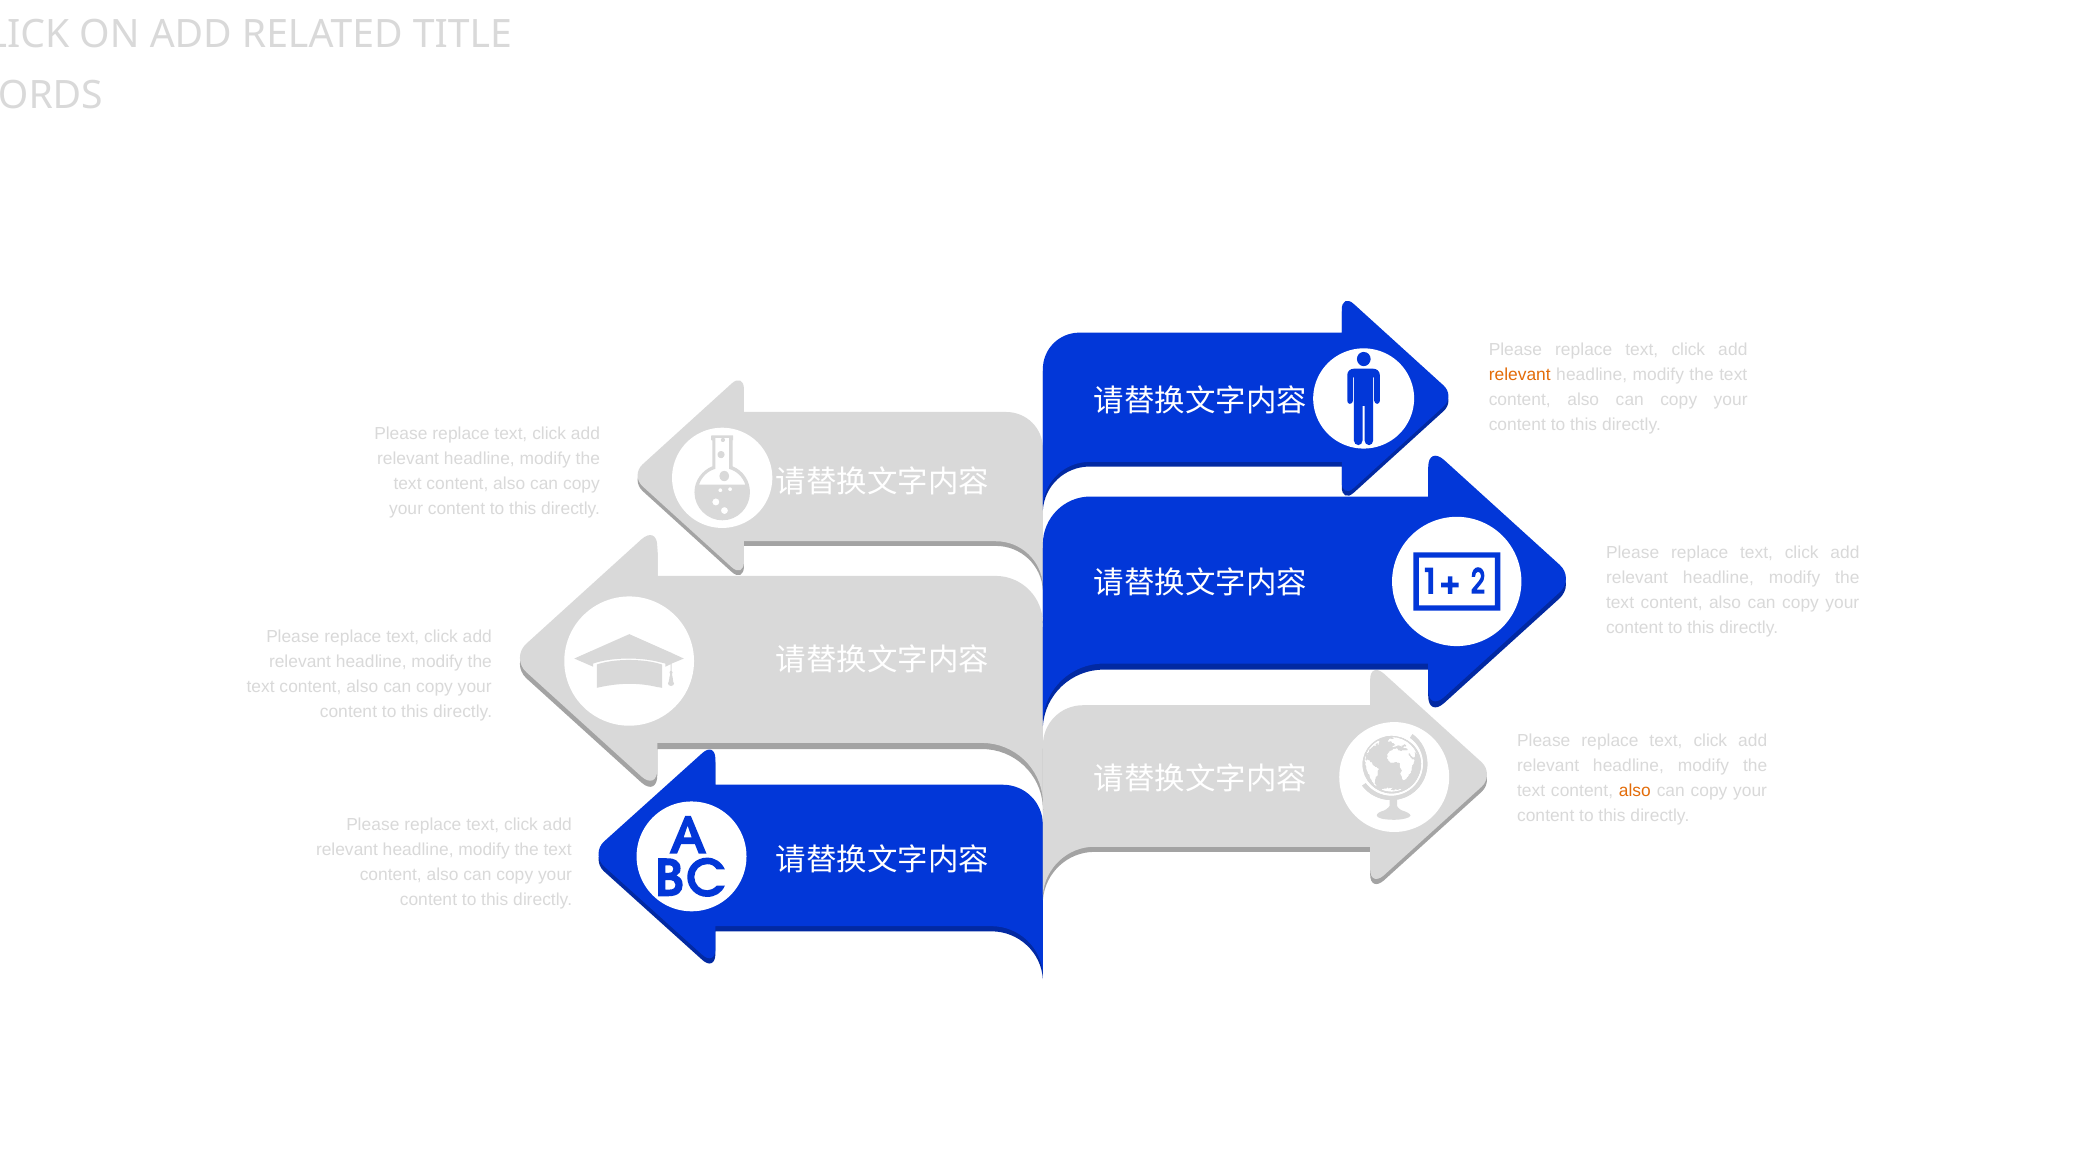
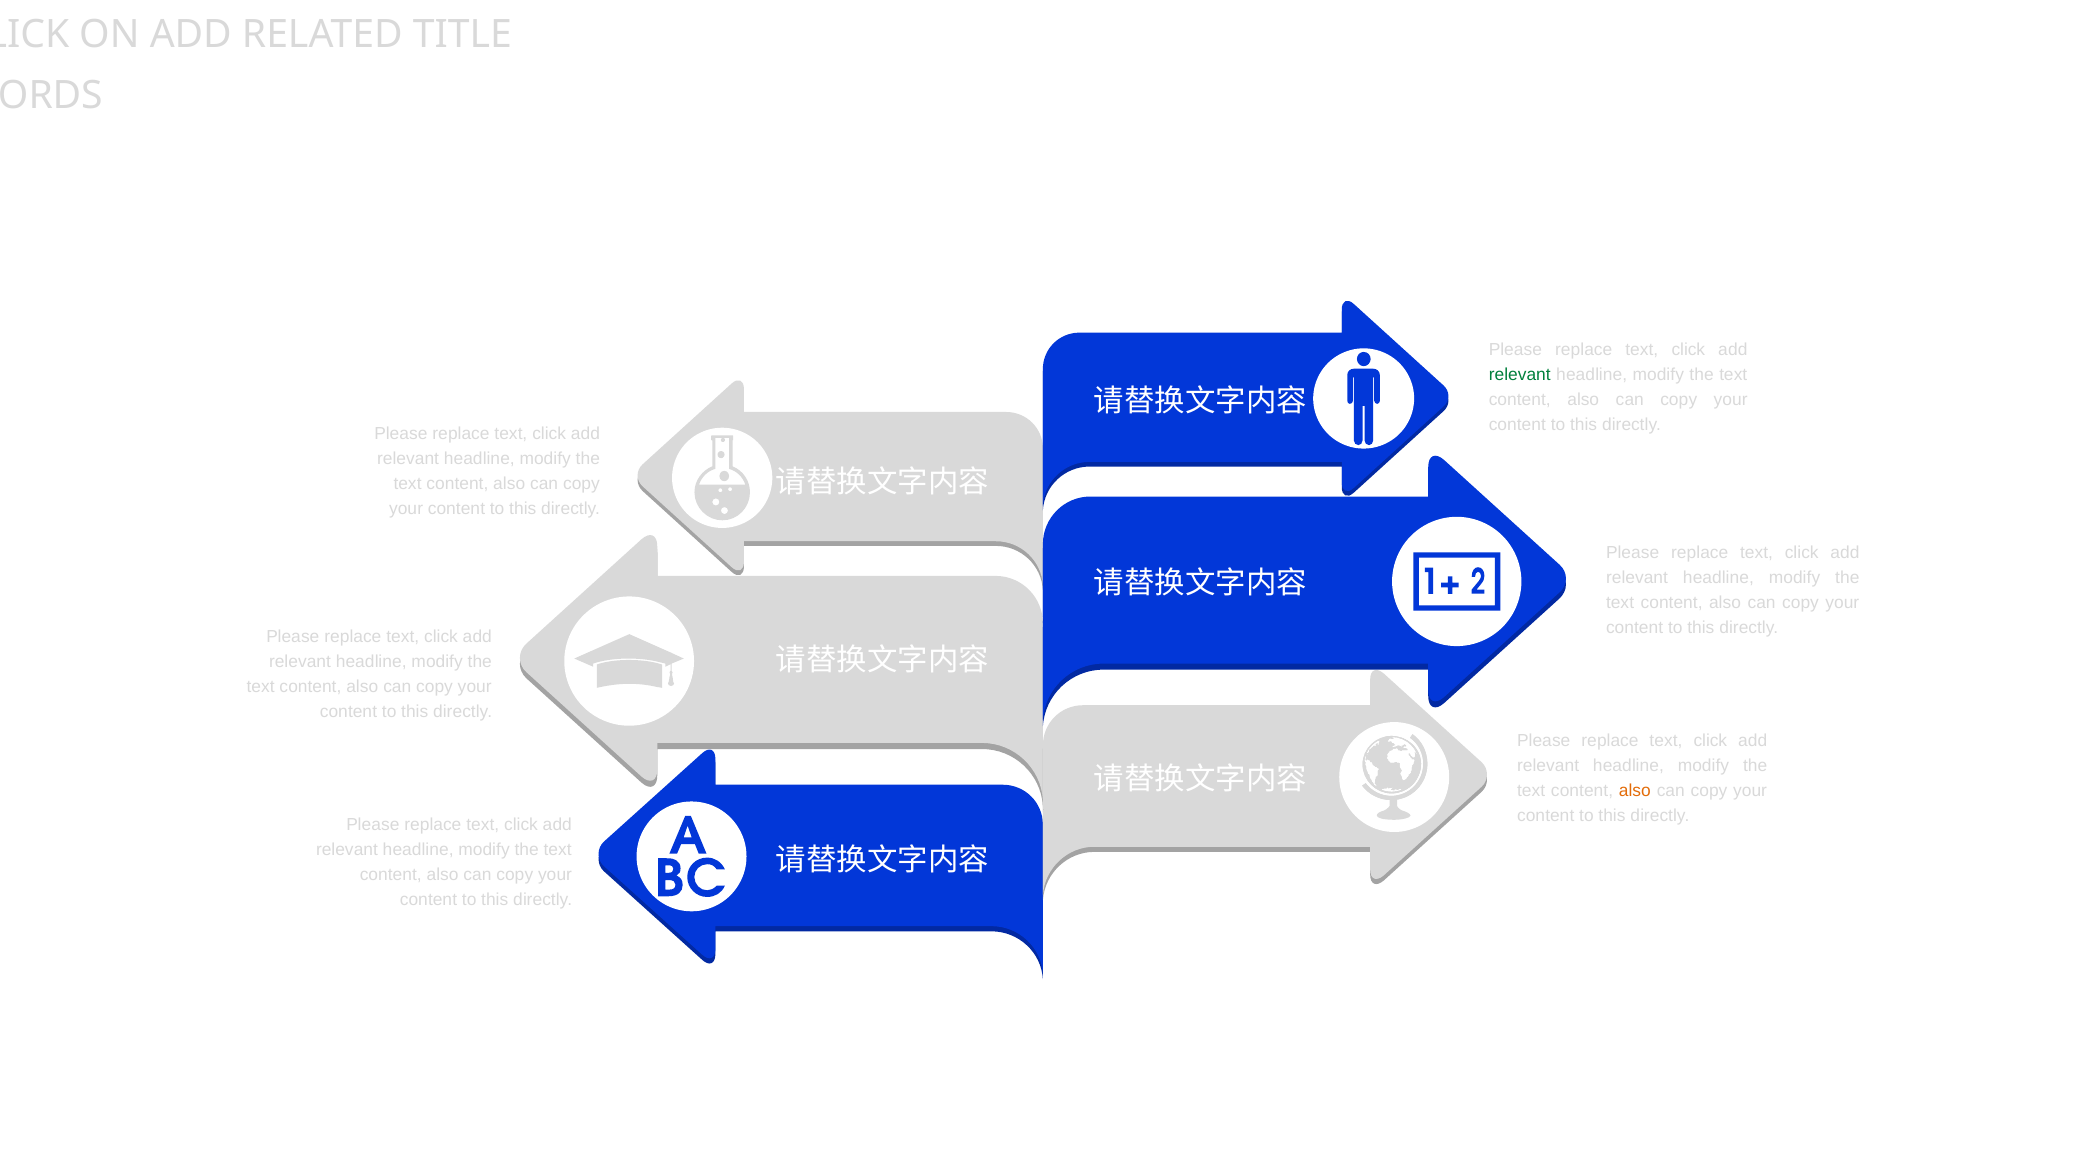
relevant at (1520, 375) colour: orange -> green
